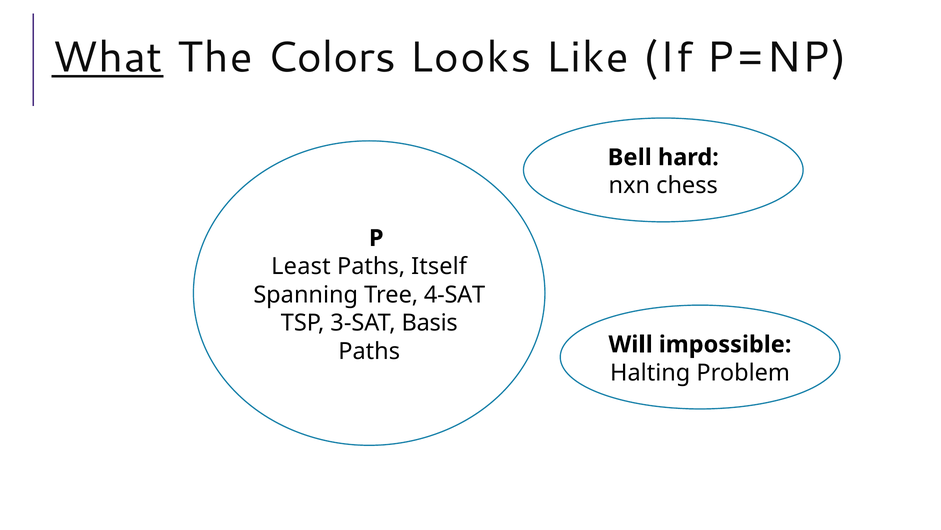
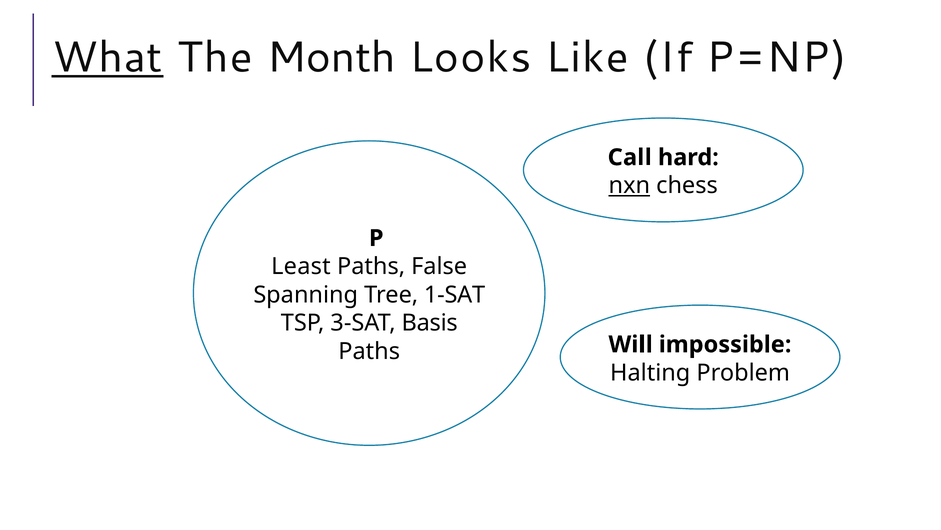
Colors: Colors -> Month
Bell: Bell -> Call
nxn underline: none -> present
Itself: Itself -> False
4-SAT: 4-SAT -> 1-SAT
